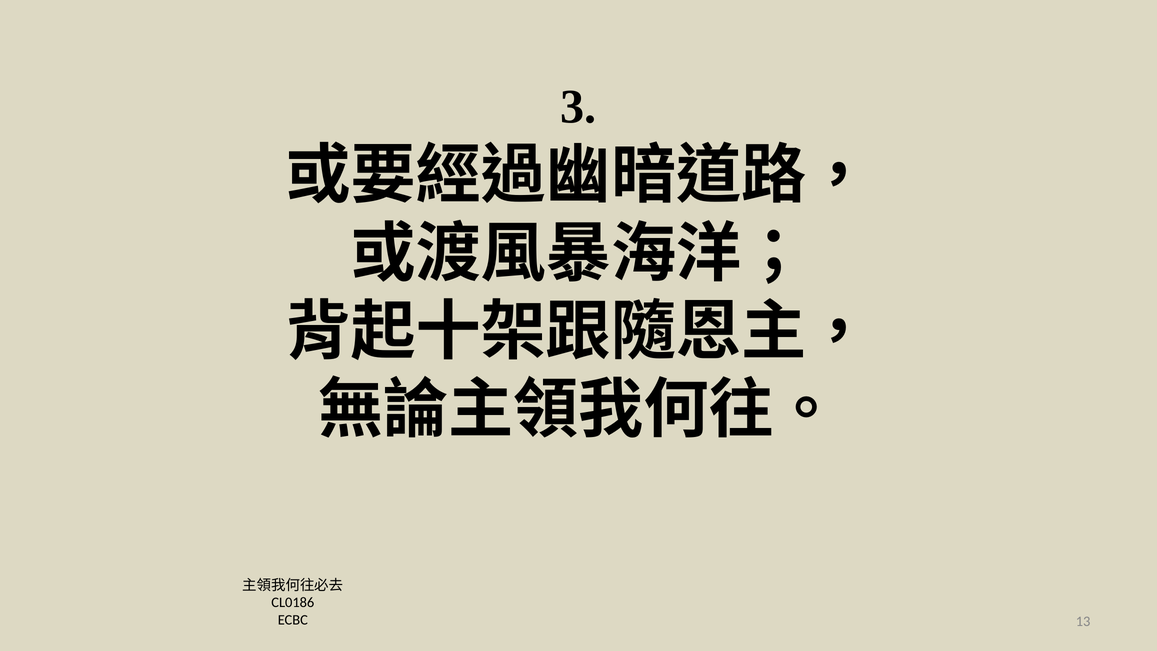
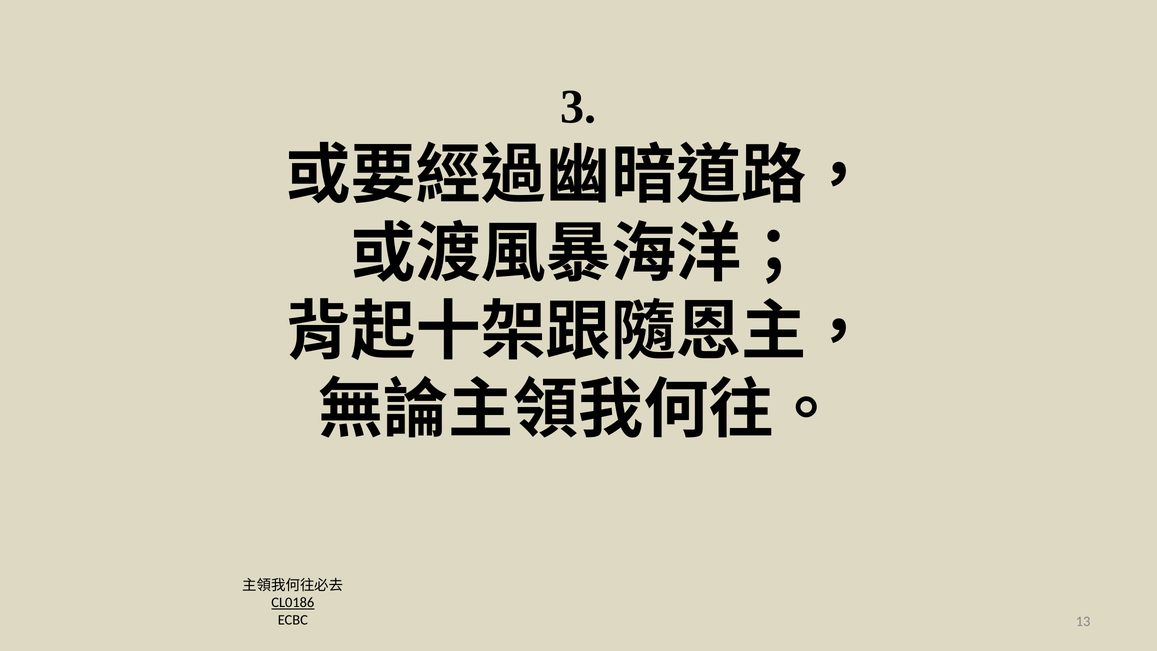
CL0186 underline: none -> present
